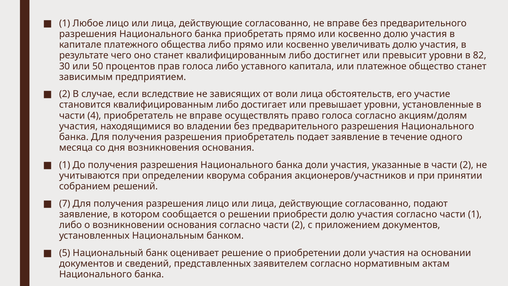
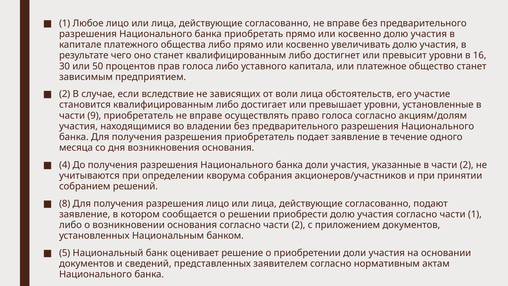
82: 82 -> 16
4: 4 -> 9
1 at (65, 165): 1 -> 4
7: 7 -> 8
